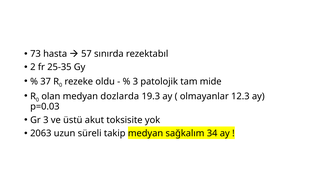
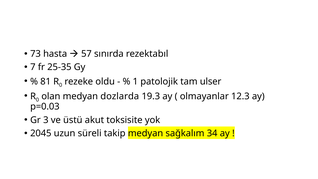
2: 2 -> 7
37: 37 -> 81
3 at (135, 82): 3 -> 1
mide: mide -> ulser
2063: 2063 -> 2045
